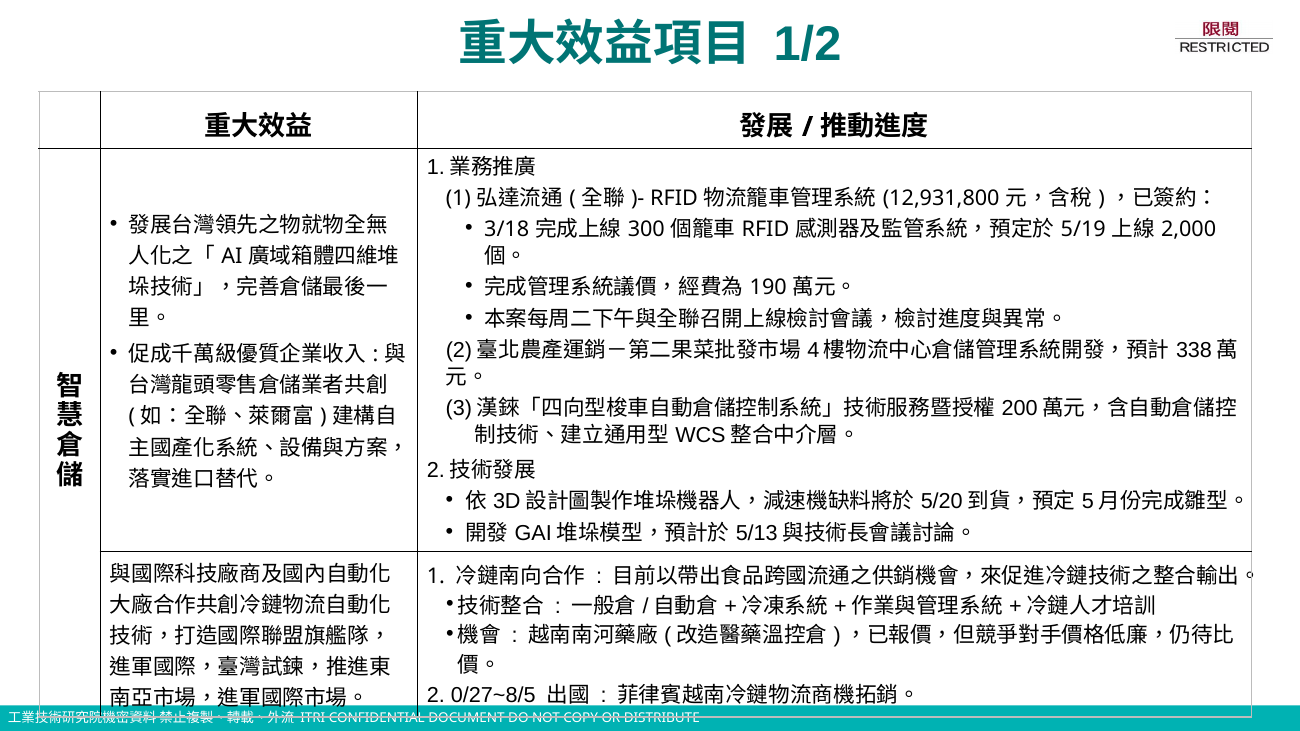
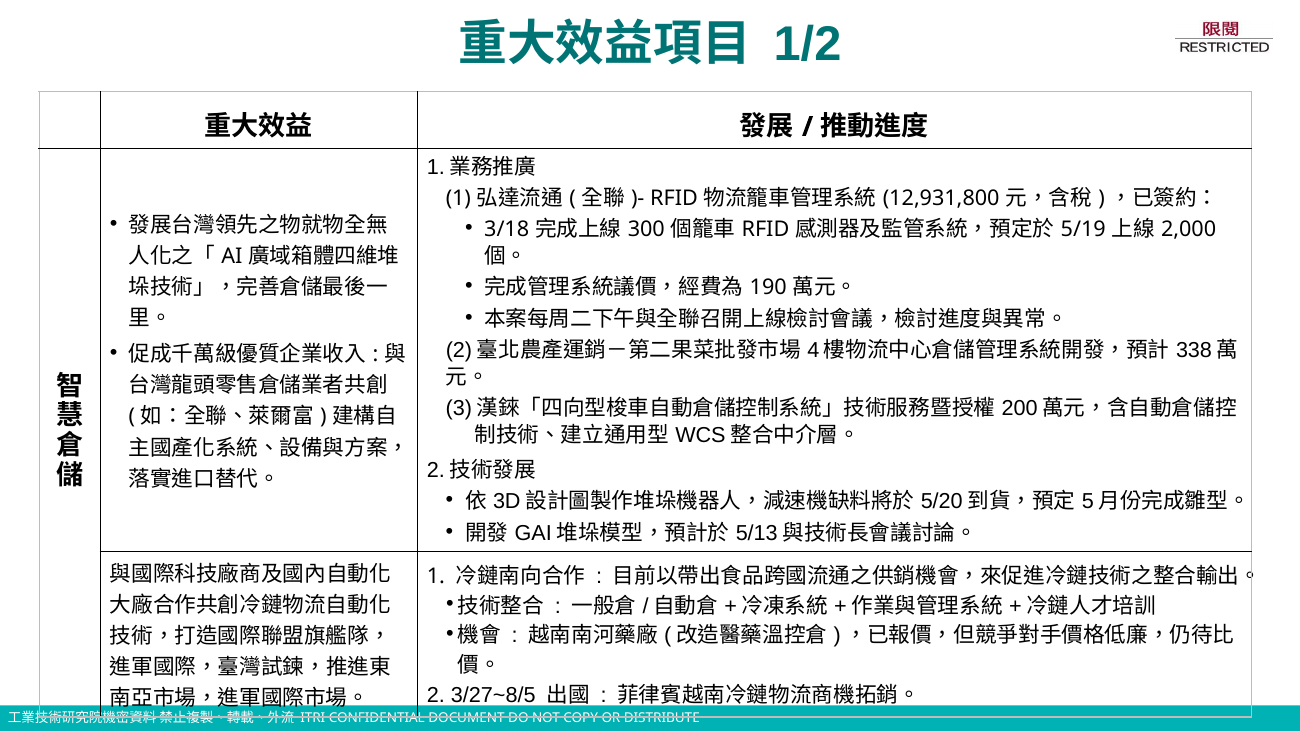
0/27~8/5: 0/27~8/5 -> 3/27~8/5
